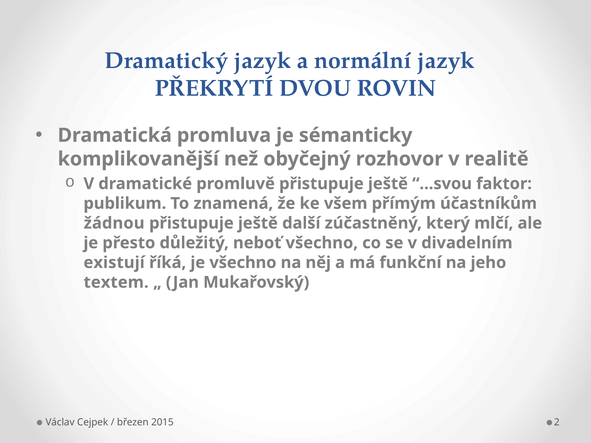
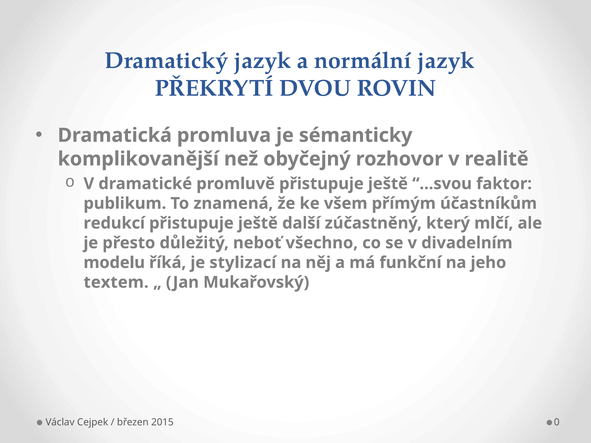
žádnou: žádnou -> redukcí
existují: existují -> modelu
je všechno: všechno -> stylizací
2: 2 -> 0
